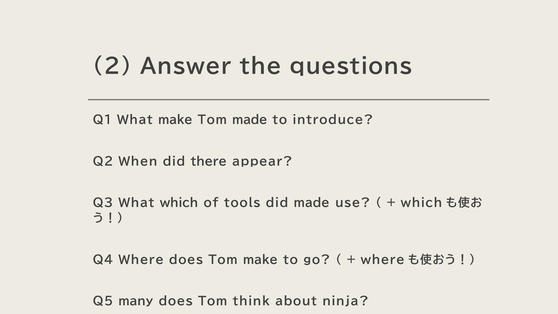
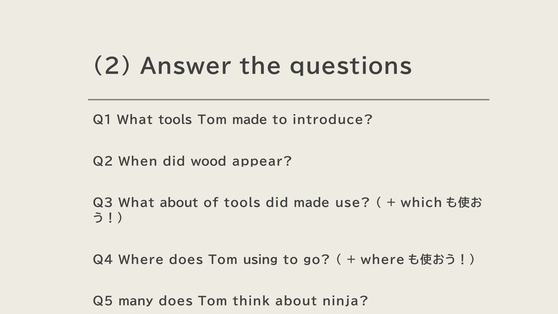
What make: make -> tools
there: there -> wood
What which: which -> about
Tom make: make -> using
